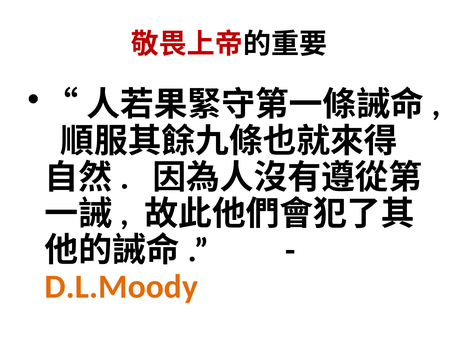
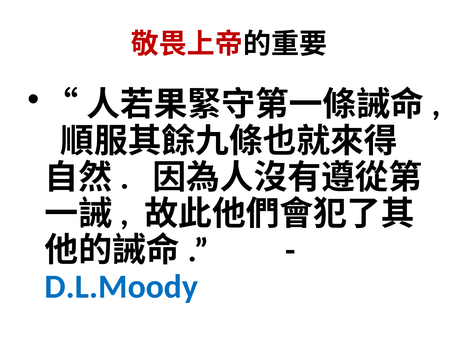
D.L.Moody colour: orange -> blue
